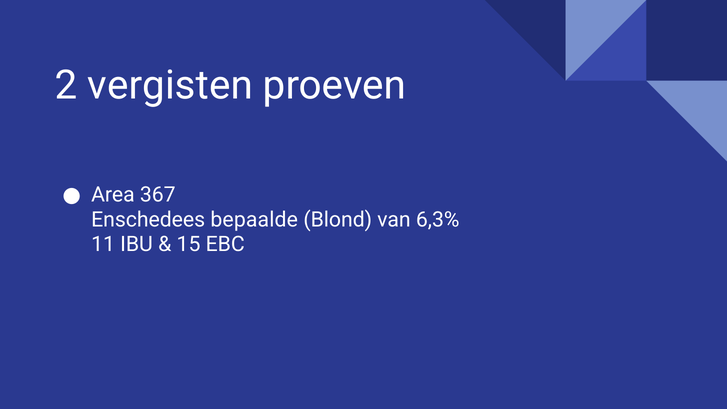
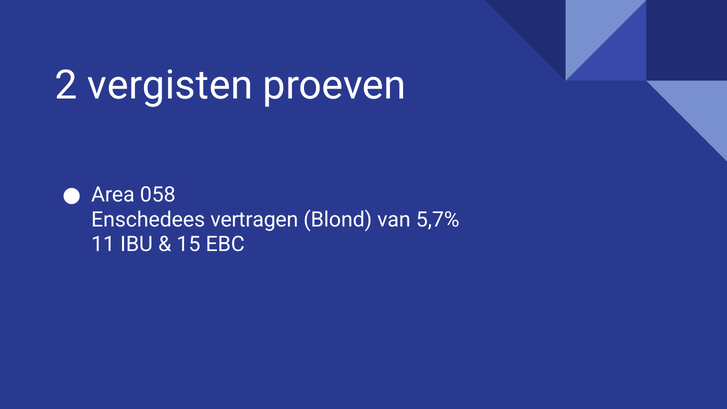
367: 367 -> 058
bepaalde: bepaalde -> vertragen
6,3%: 6,3% -> 5,7%
